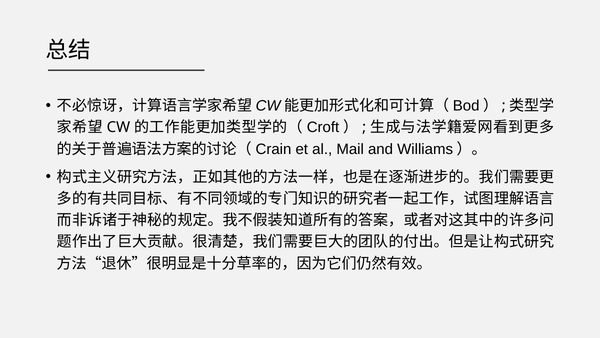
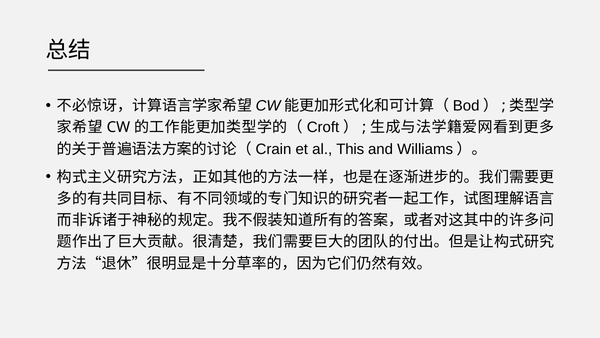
Mail: Mail -> This
